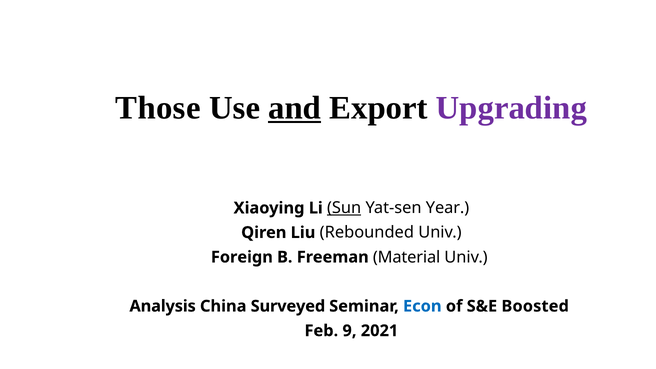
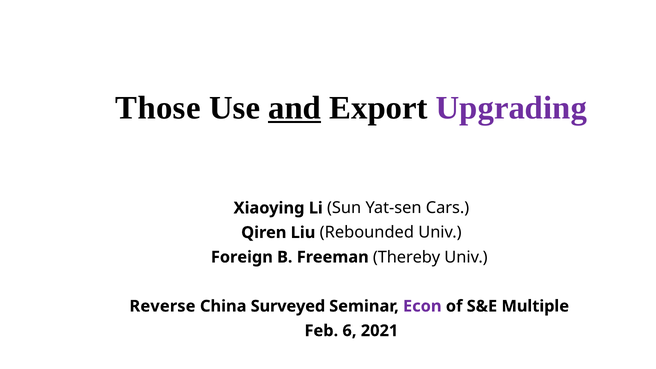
Sun underline: present -> none
Year: Year -> Cars
Material: Material -> Thereby
Analysis: Analysis -> Reverse
Econ colour: blue -> purple
Boosted: Boosted -> Multiple
9: 9 -> 6
